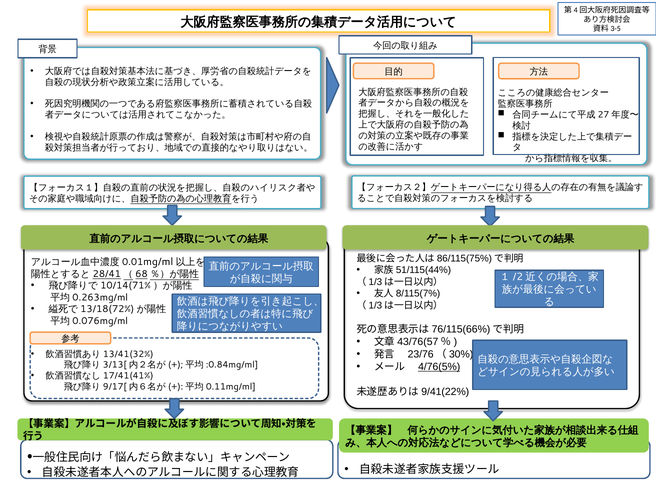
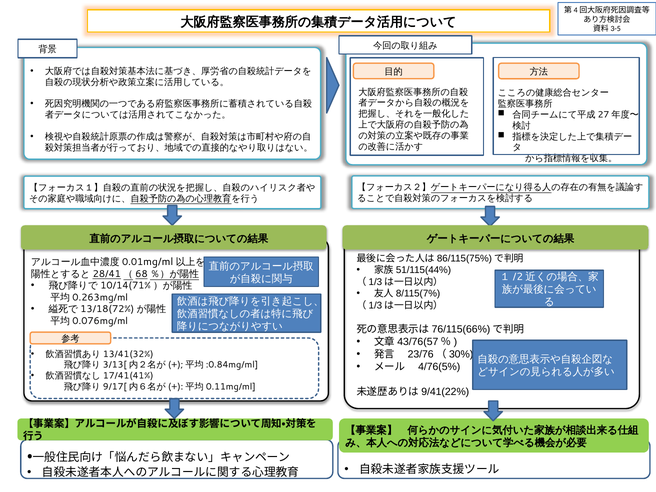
4/76(5% underline: present -> none
